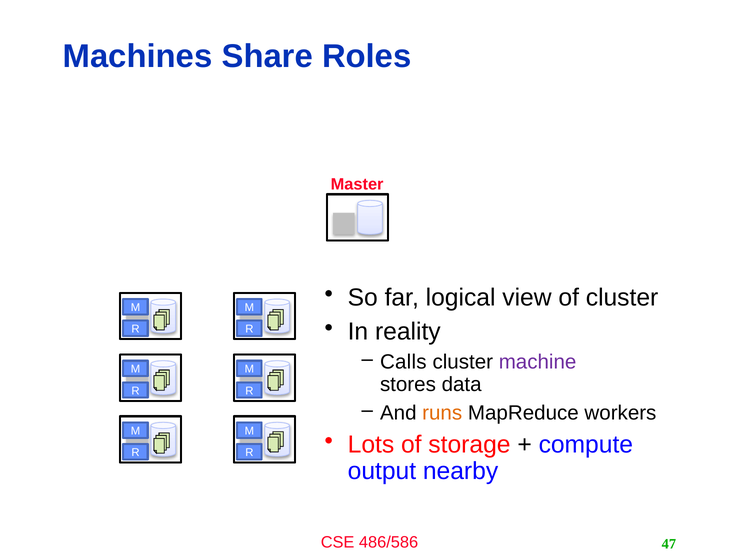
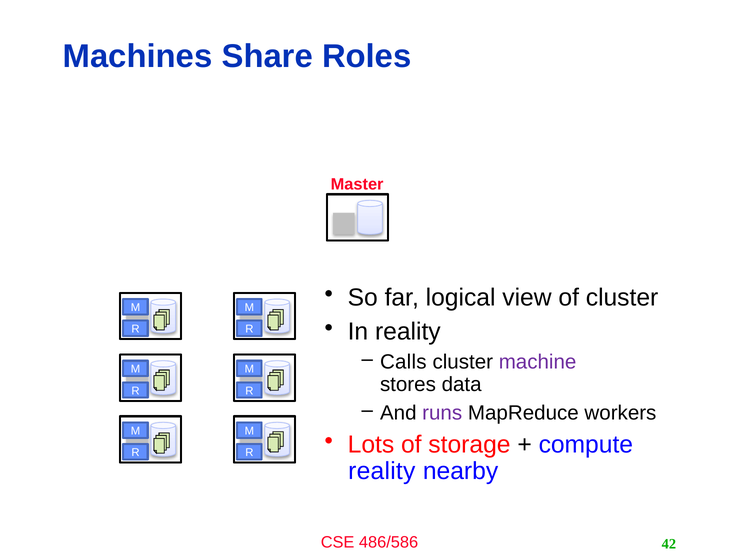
runs colour: orange -> purple
output at (382, 471): output -> reality
47: 47 -> 42
